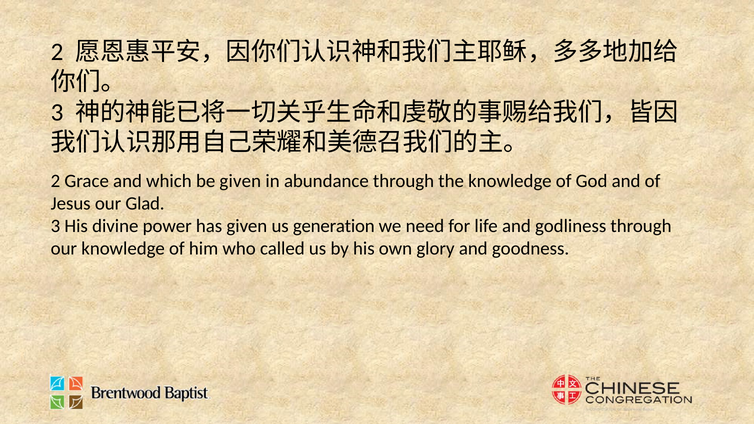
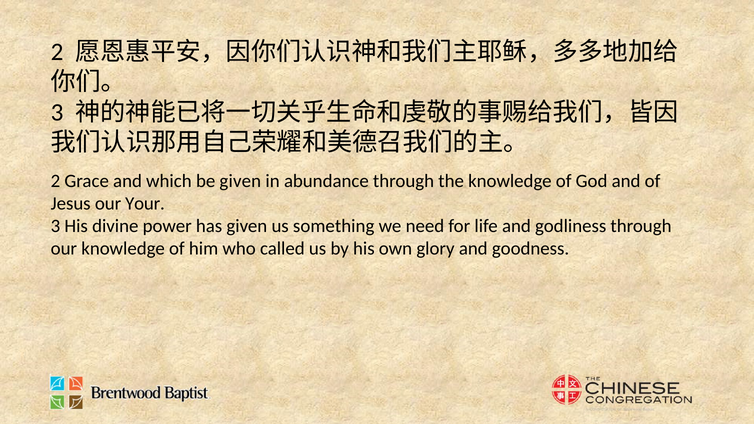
Glad: Glad -> Your
generation: generation -> something
